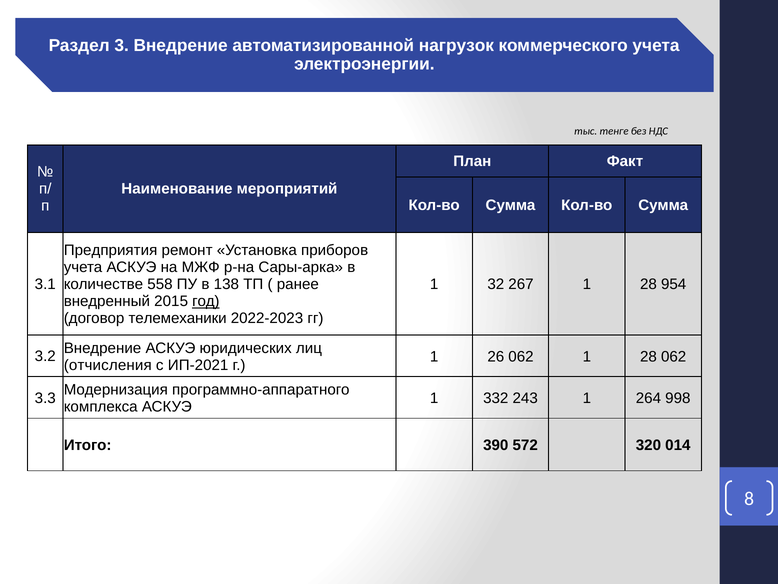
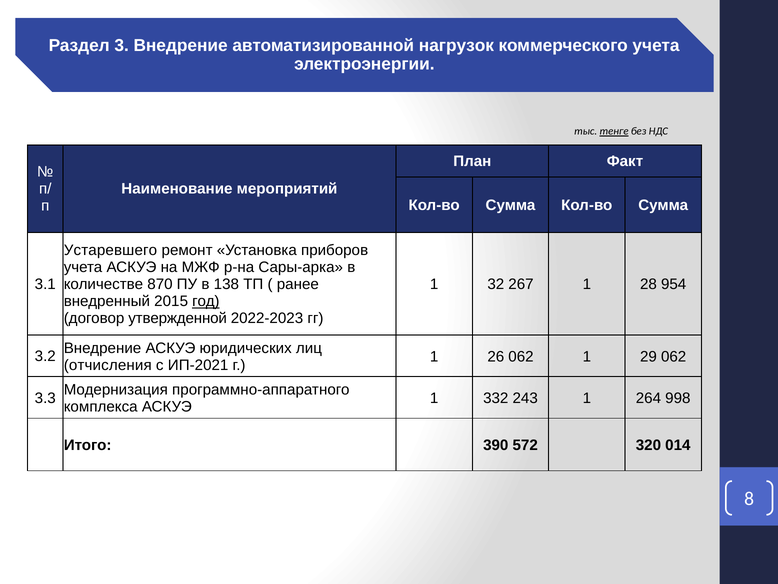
тенге underline: none -> present
Предприятия: Предприятия -> Устаревшего
558: 558 -> 870
телемеханики: телемеханики -> утвержденной
062 1 28: 28 -> 29
